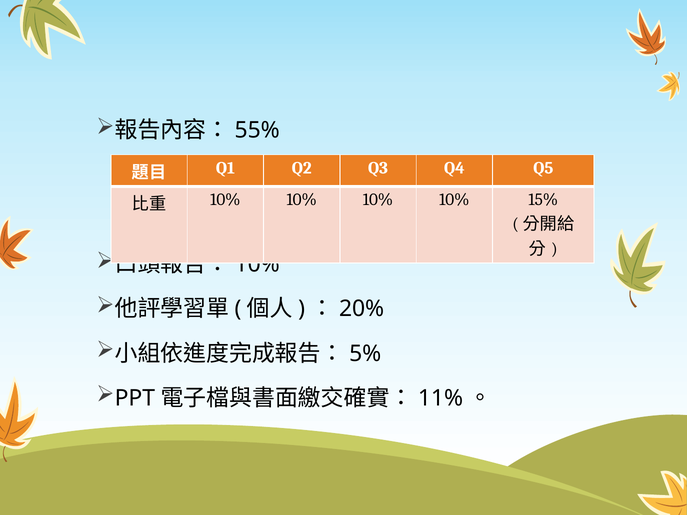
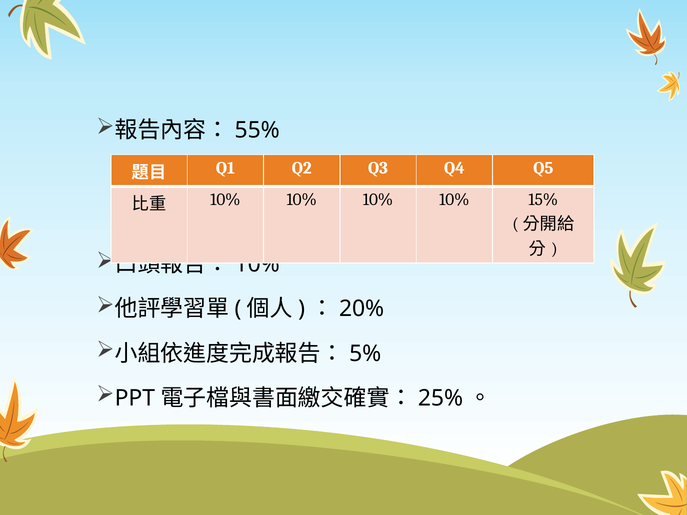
11%: 11% -> 25%
